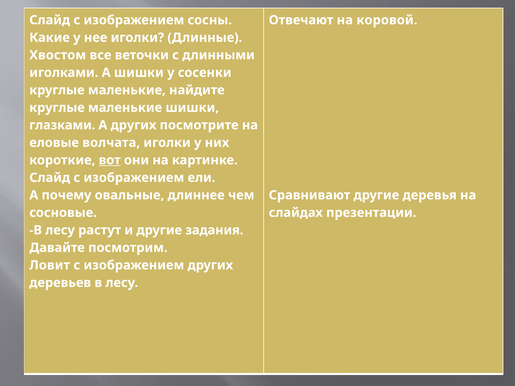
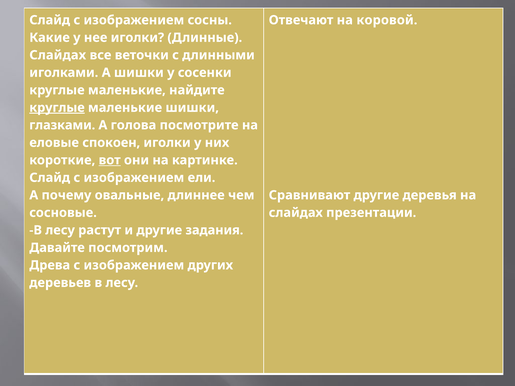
Хвостом at (58, 55): Хвостом -> Слайдах
круглые at (57, 108) underline: none -> present
А других: других -> голова
волчата: волчата -> спокоен
Ловит: Ловит -> Древа
